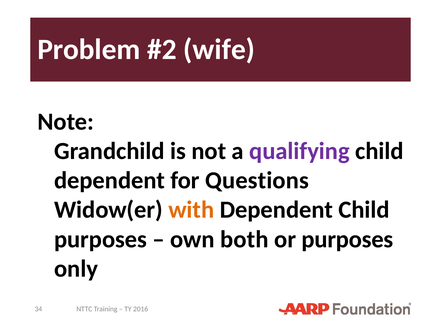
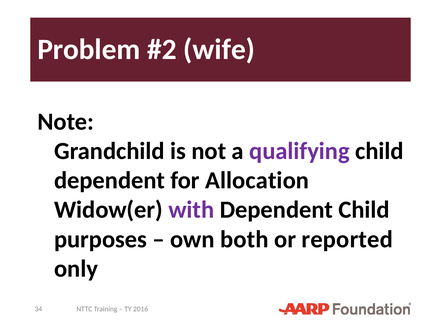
Questions: Questions -> Allocation
with colour: orange -> purple
or purposes: purposes -> reported
